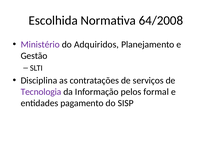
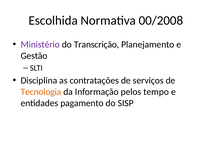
64/2008: 64/2008 -> 00/2008
Adquiridos: Adquiridos -> Transcrição
Tecnologia colour: purple -> orange
formal: formal -> tempo
